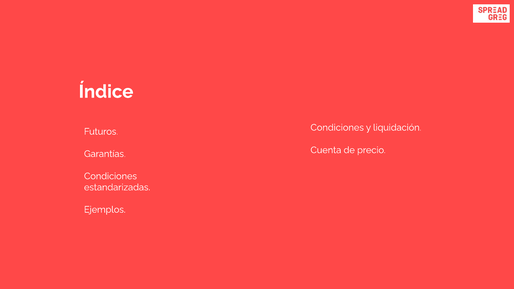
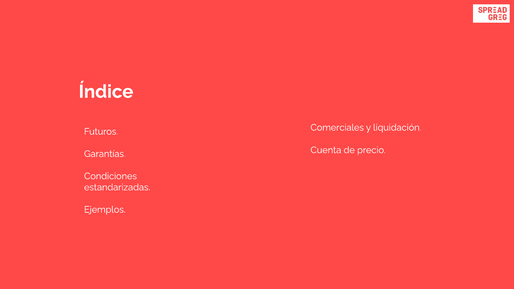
Condiciones at (337, 128): Condiciones -> Comerciales
